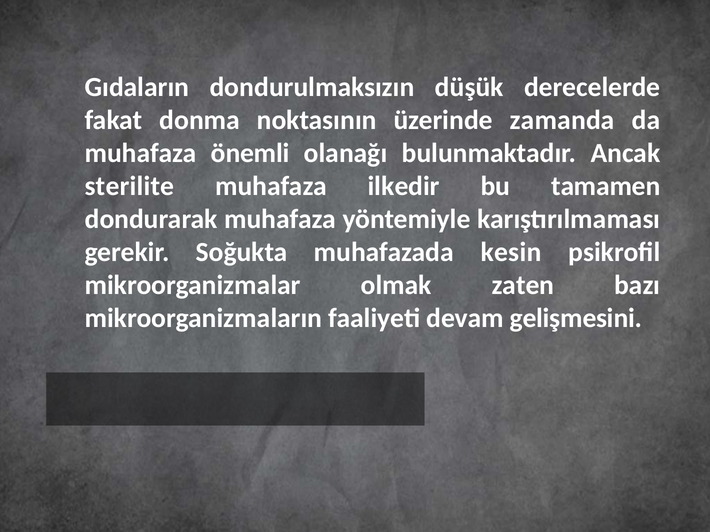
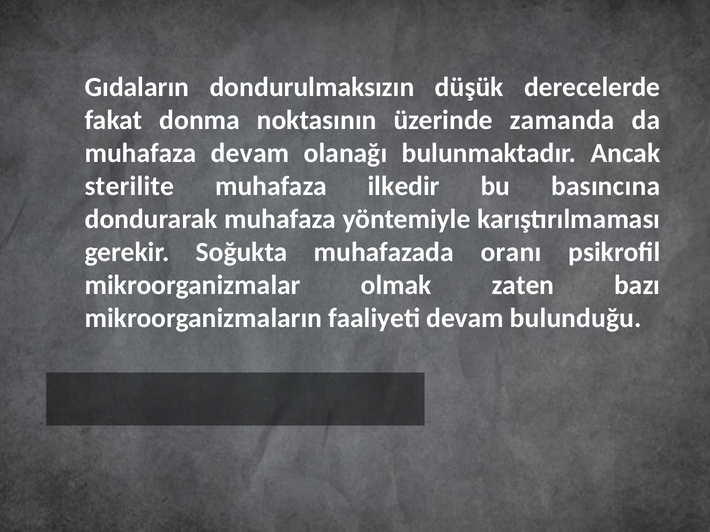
muhafaza önemli: önemli -> devam
tamamen: tamamen -> basıncına
kesin: kesin -> oranı
gelişmesini: gelişmesini -> bulunduğu
